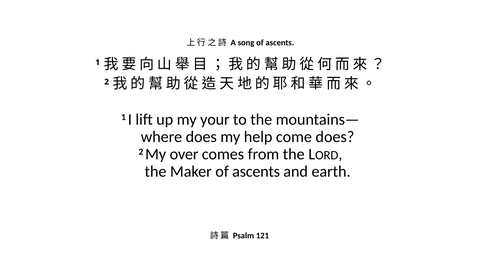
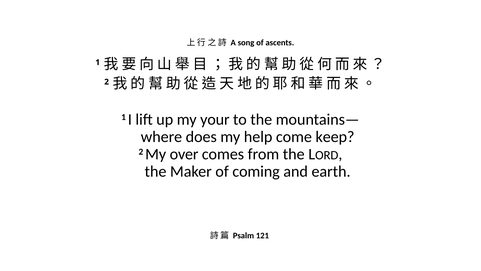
come does: does -> keep
Maker of ascents: ascents -> coming
